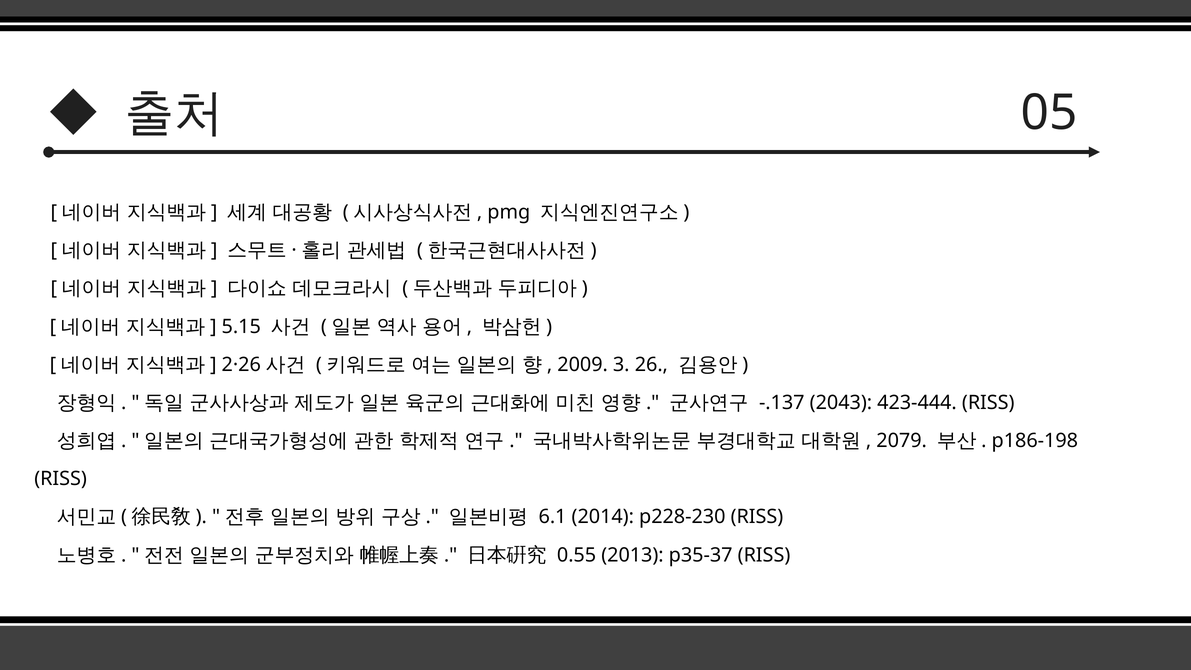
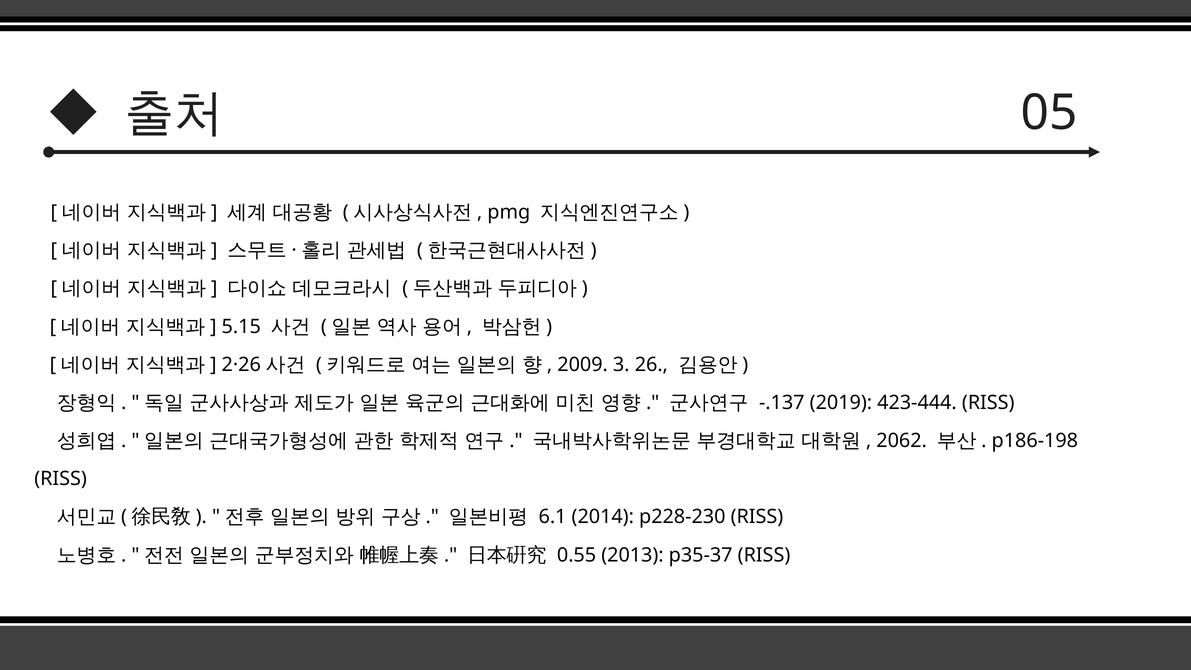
2043: 2043 -> 2019
2079: 2079 -> 2062
